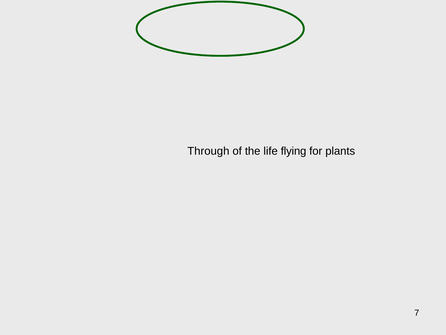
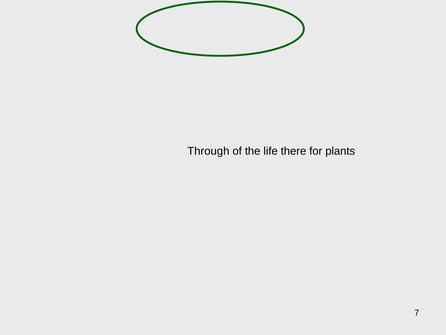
flying: flying -> there
